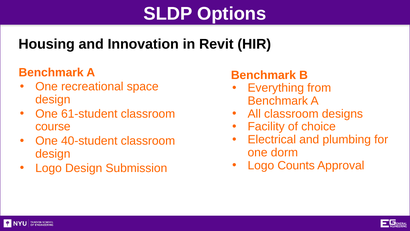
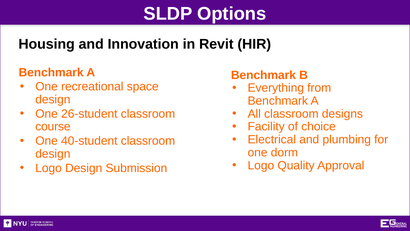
61-student: 61-student -> 26-student
Counts: Counts -> Quality
